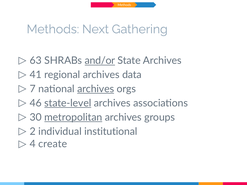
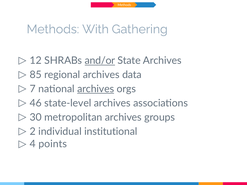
Next: Next -> With
63: 63 -> 12
41: 41 -> 85
state-level underline: present -> none
metropolitan underline: present -> none
create: create -> points
